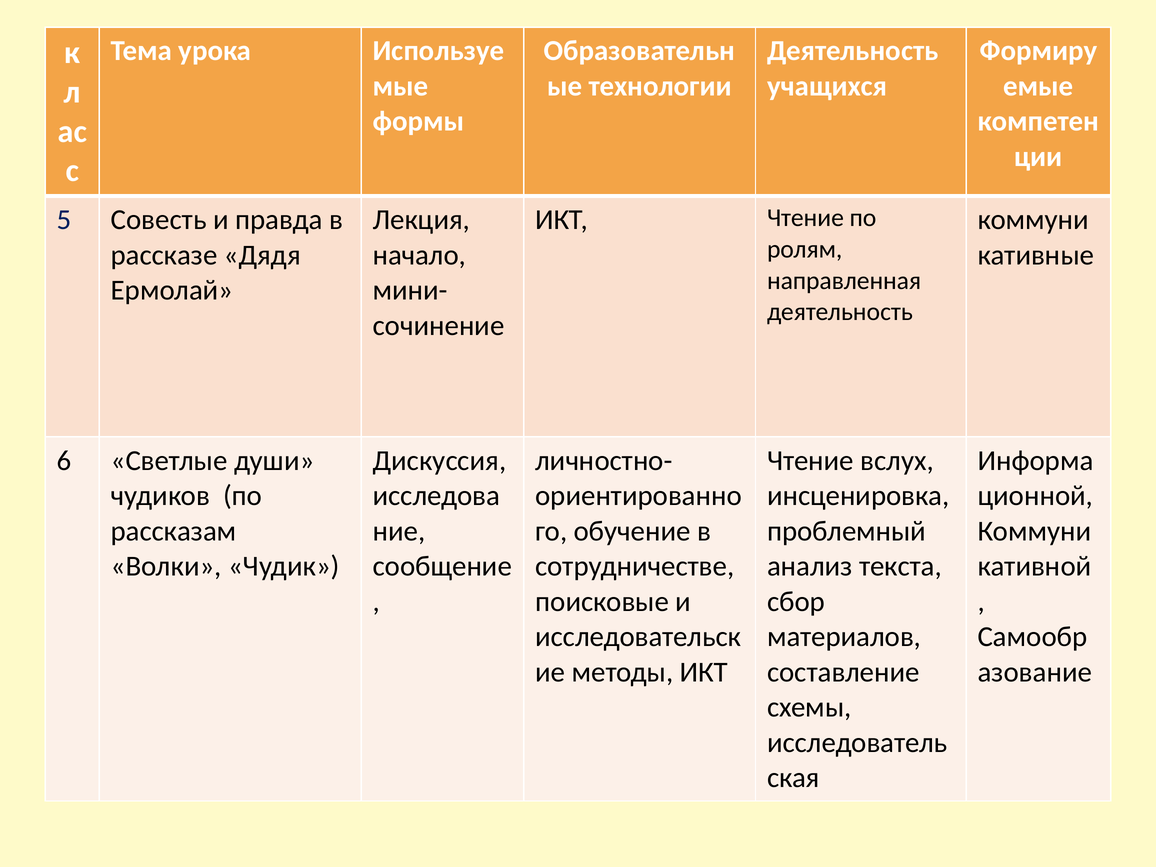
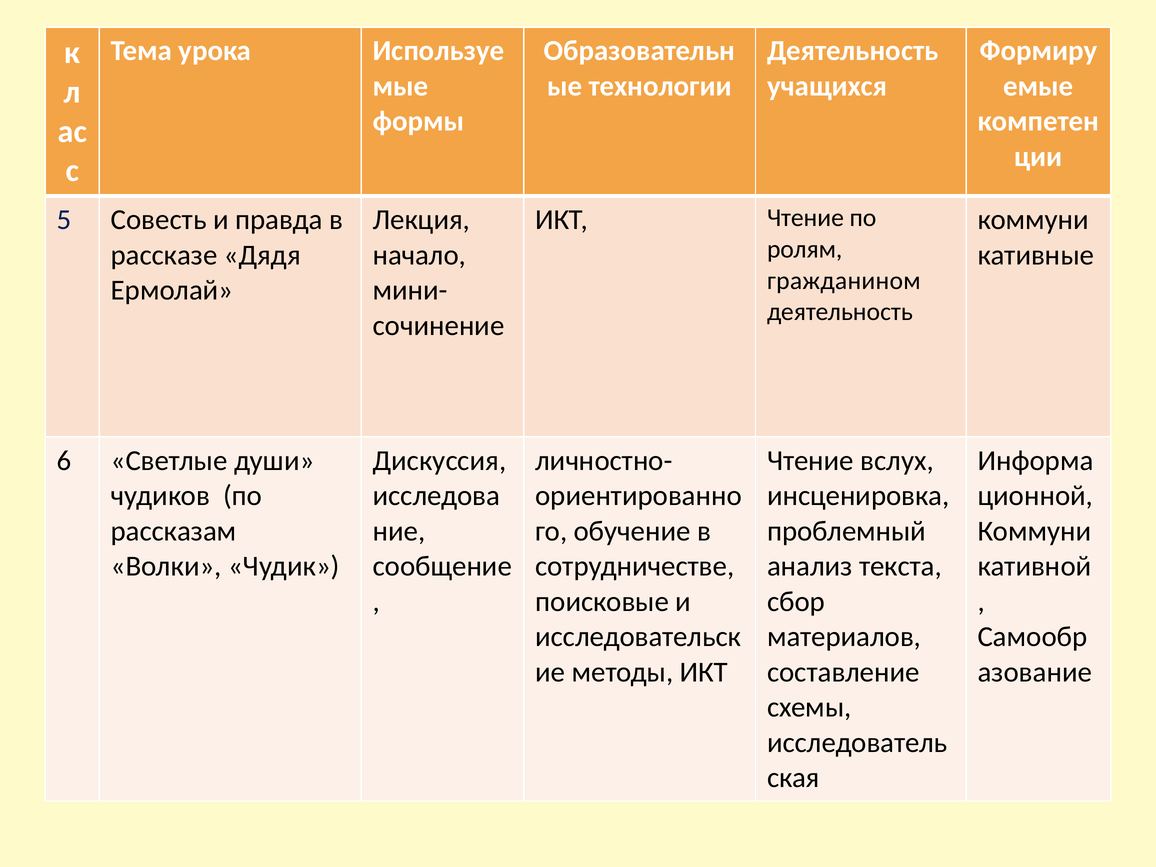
направленная: направленная -> гражданином
